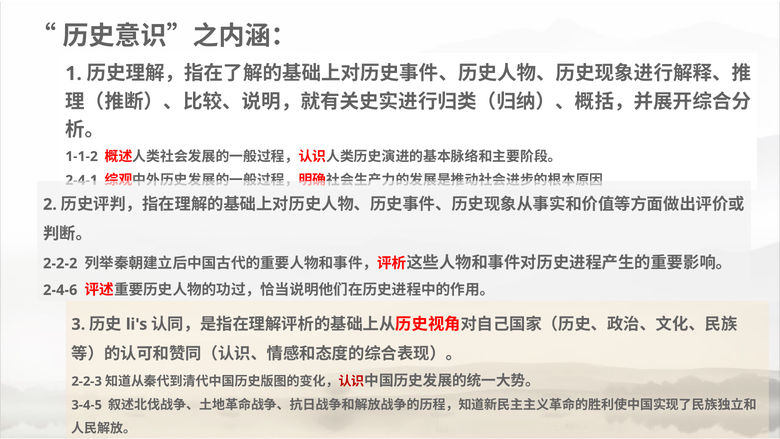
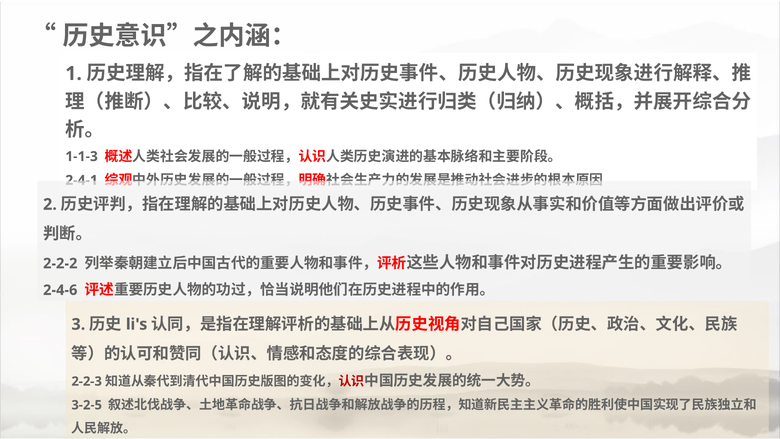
1-1-2: 1-1-2 -> 1-1-3
3-4-5: 3-4-5 -> 3-2-5
